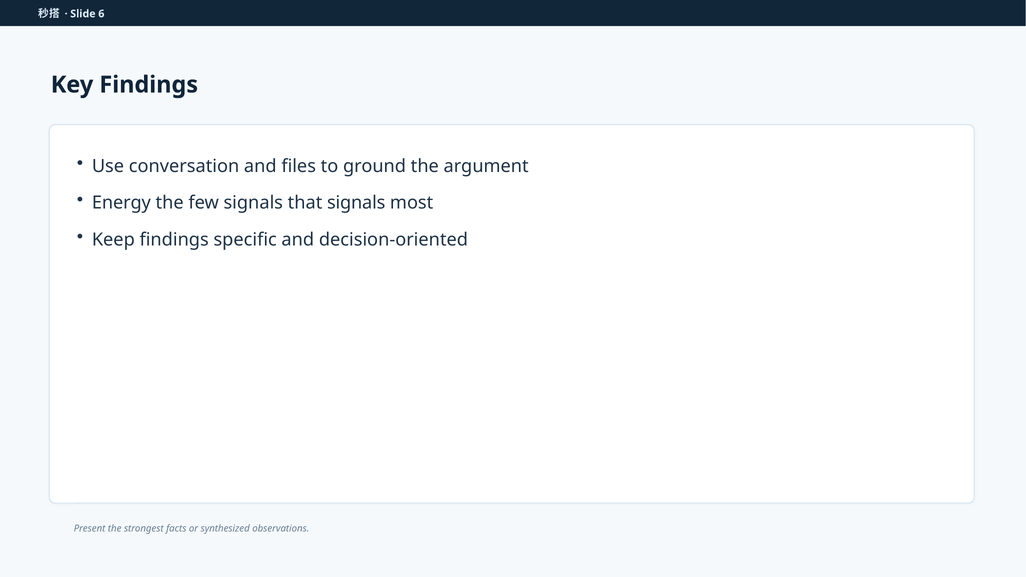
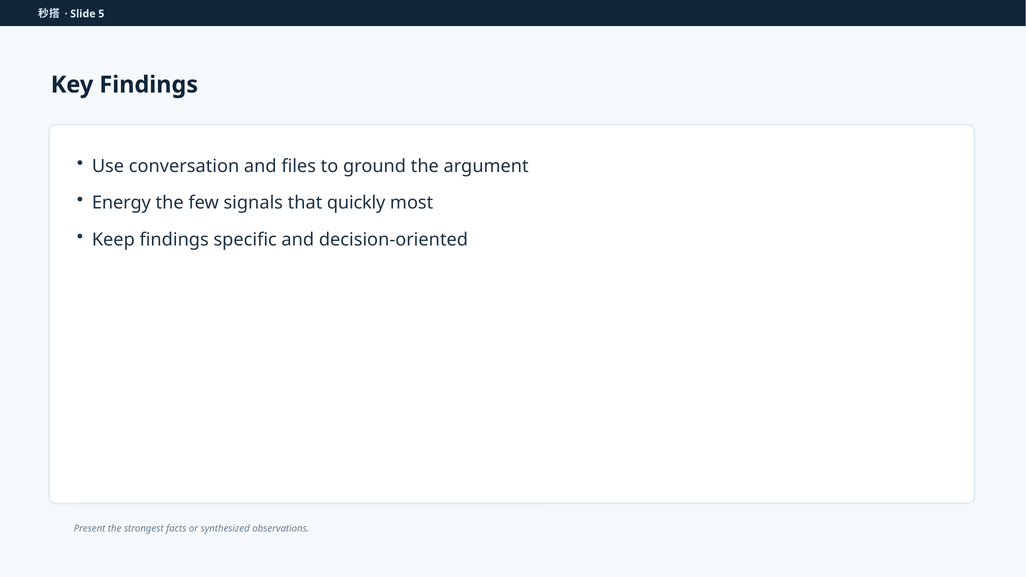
6: 6 -> 5
that signals: signals -> quickly
